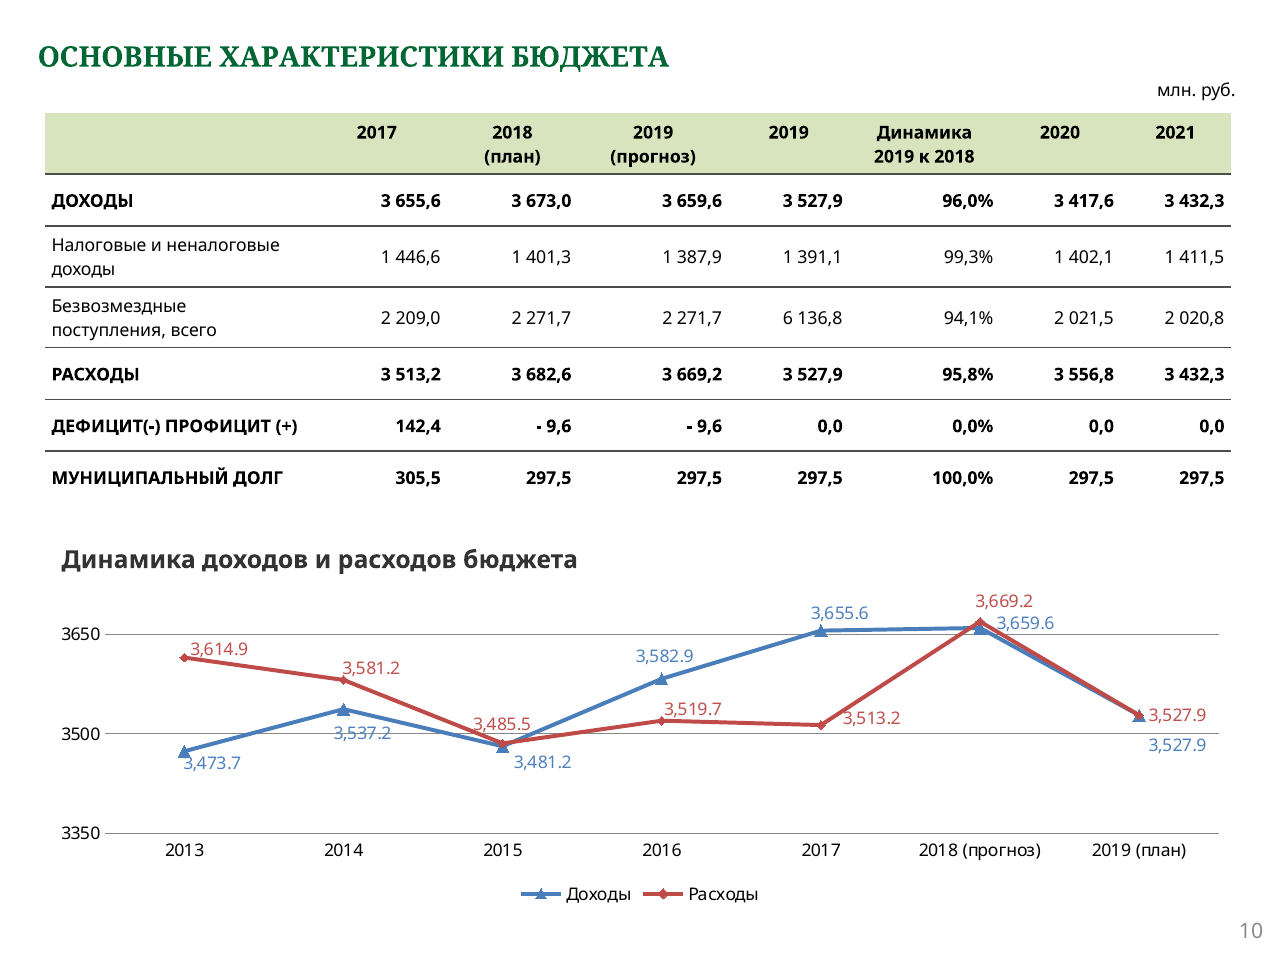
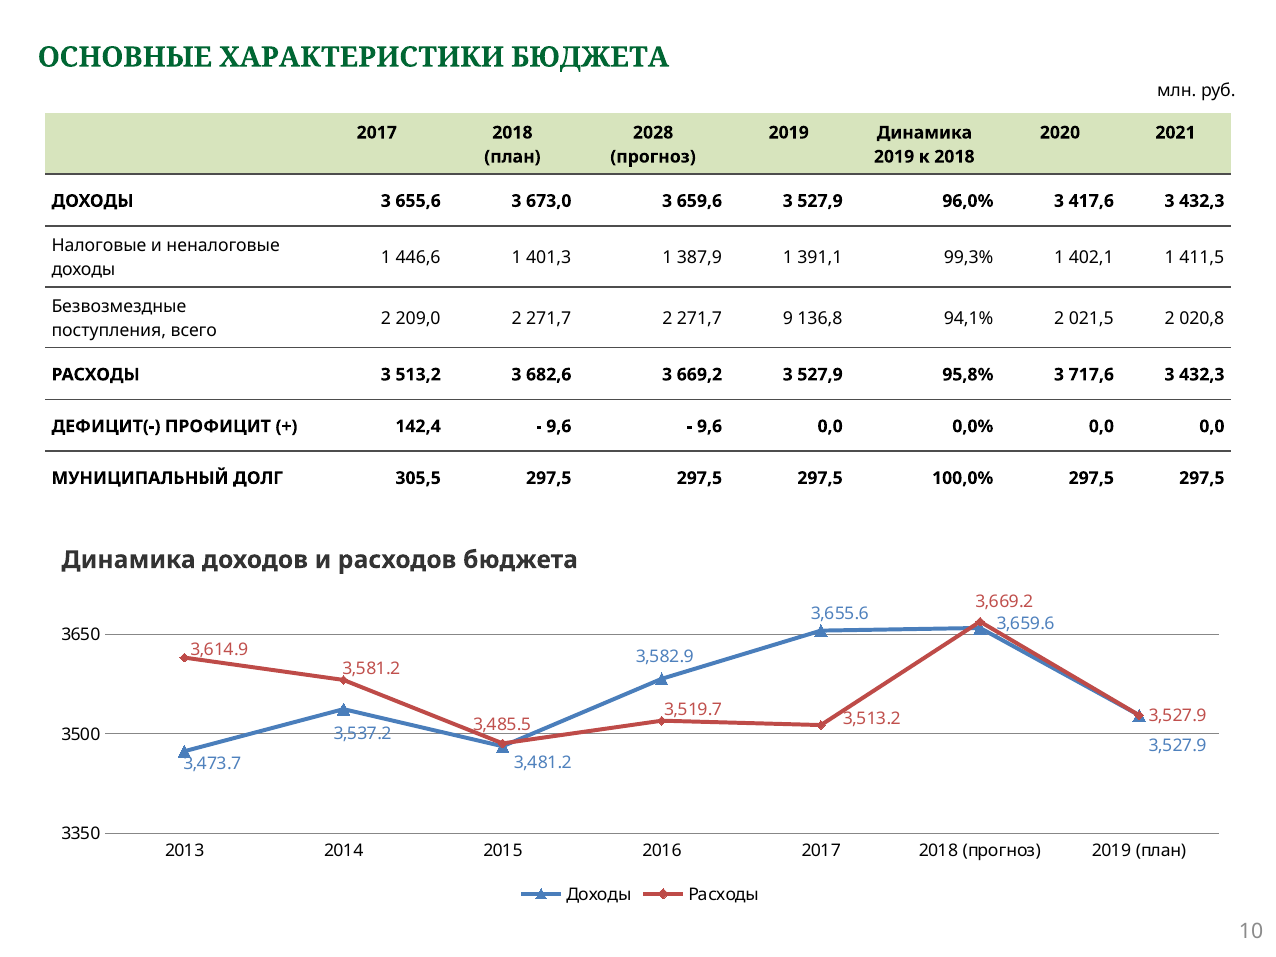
2019 at (653, 133): 2019 -> 2028
6: 6 -> 9
556,8: 556,8 -> 717,6
